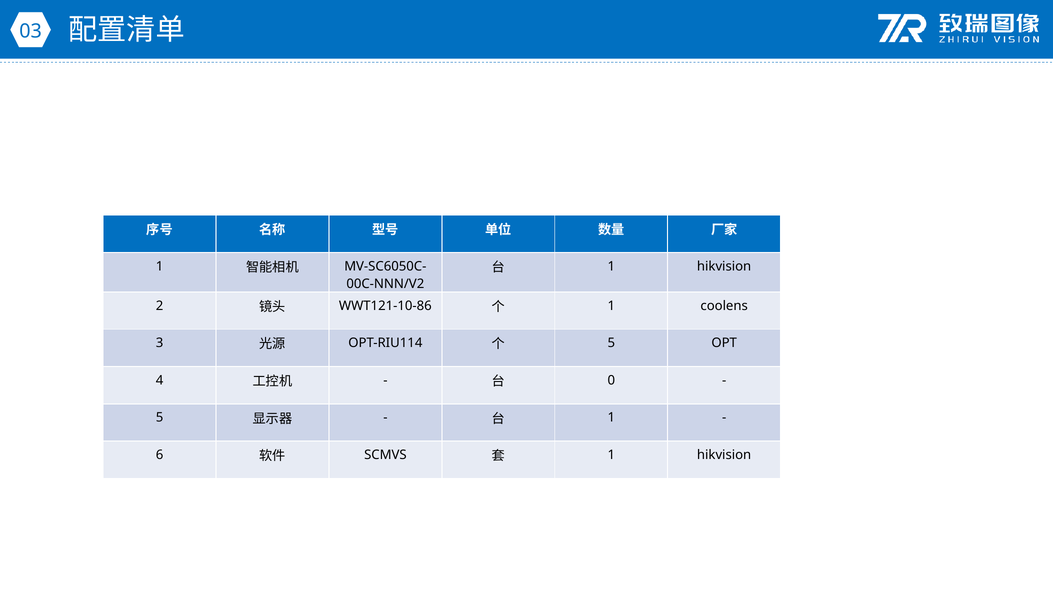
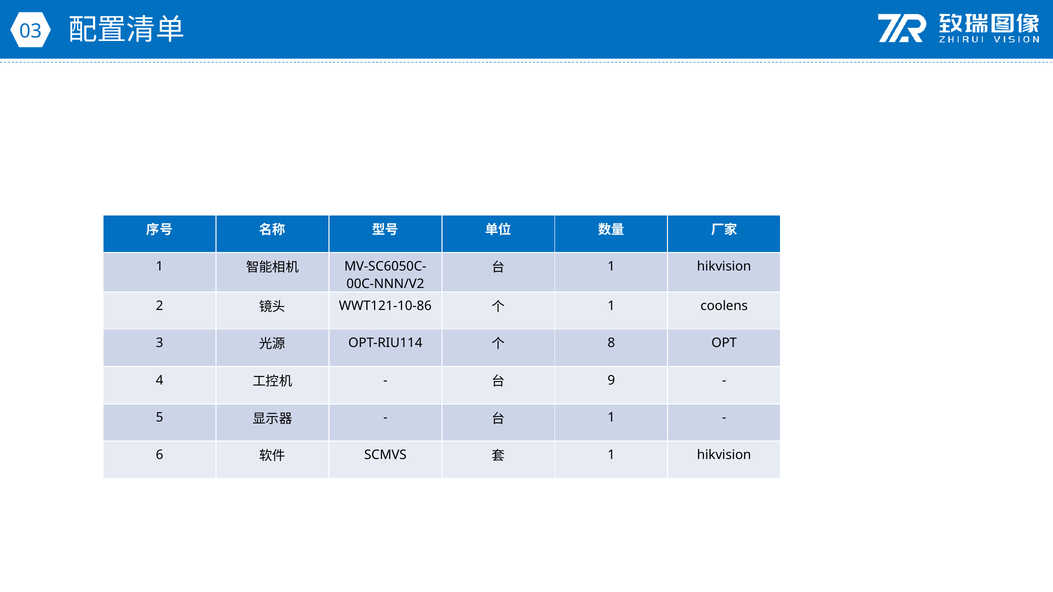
5 at (611, 343): 5 -> 8
0: 0 -> 9
